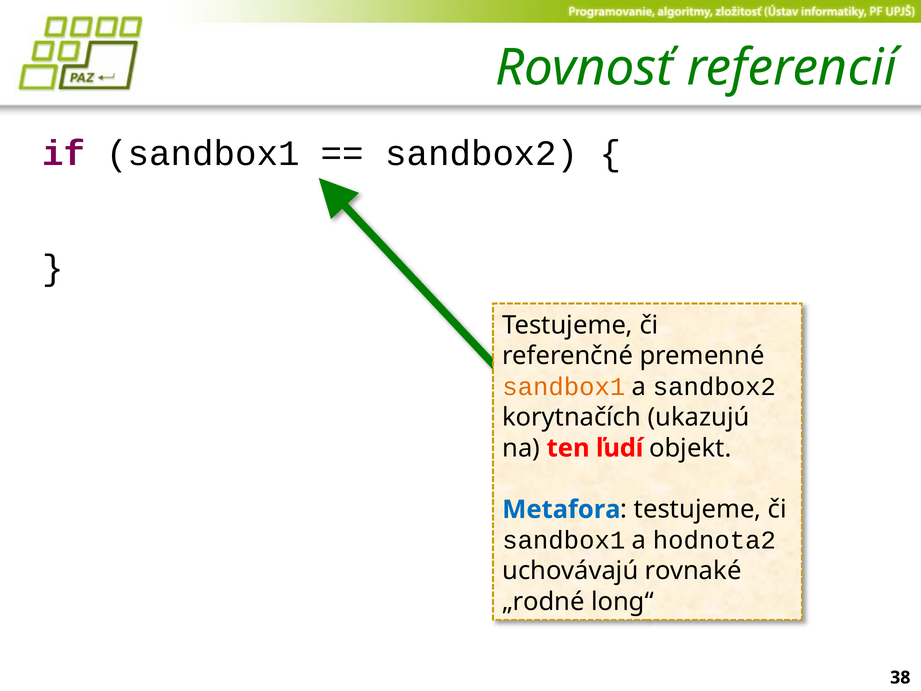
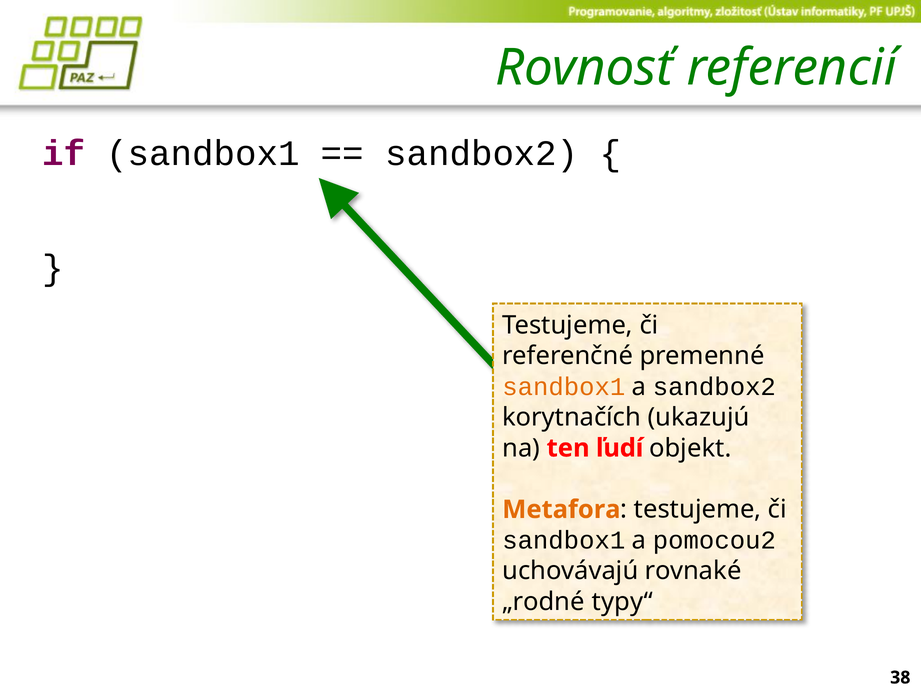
Metafora colour: blue -> orange
hodnota2: hodnota2 -> pomocou2
long“: long“ -> typy“
